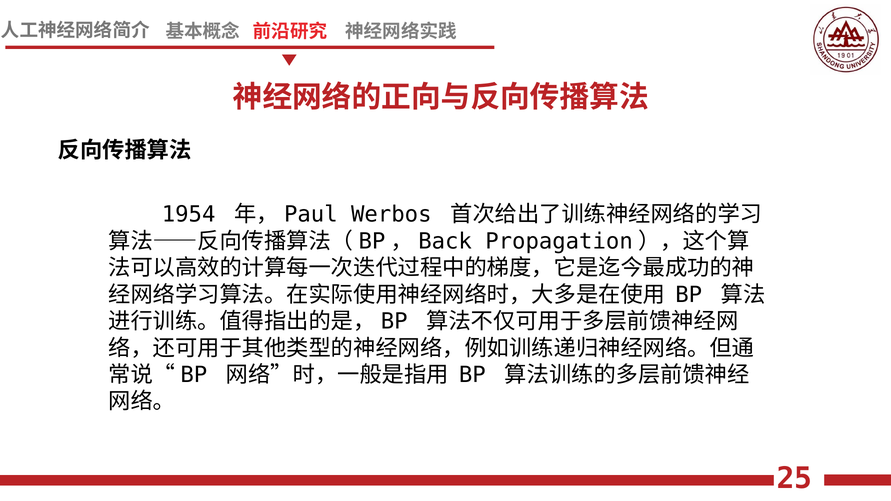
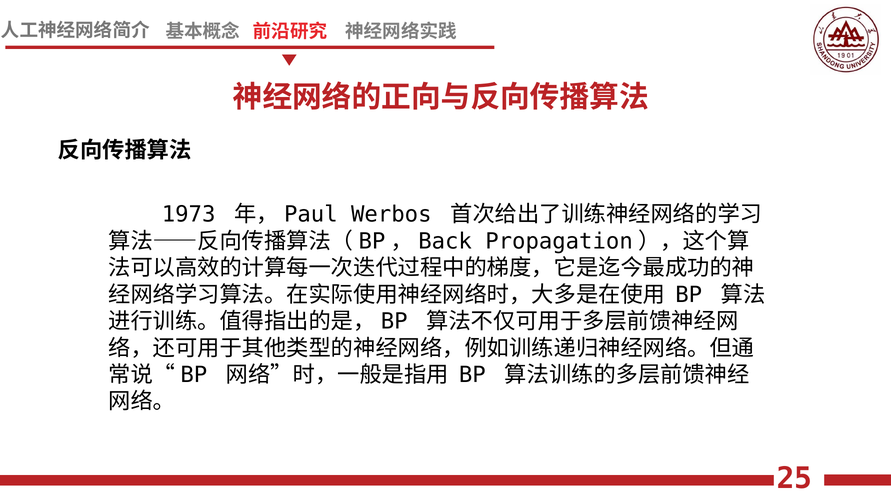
1954: 1954 -> 1973
